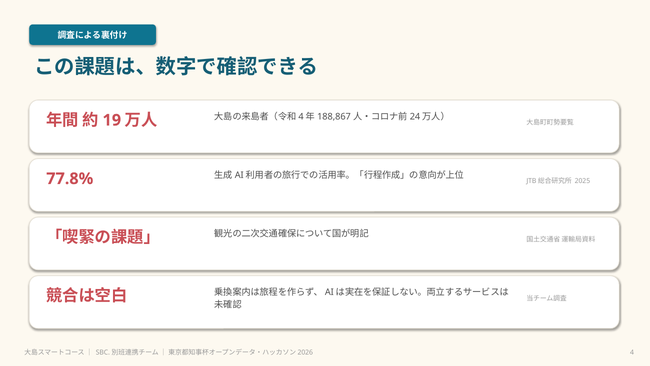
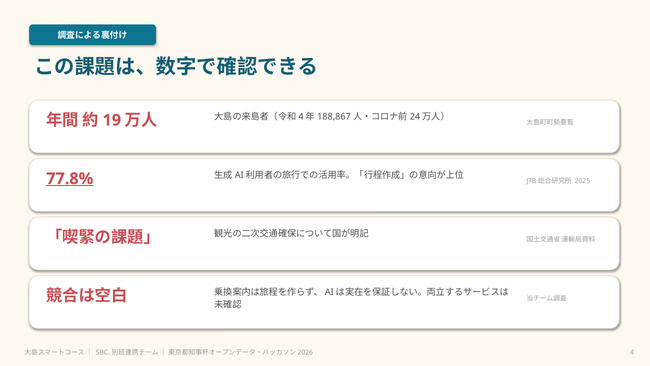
77.8% underline: none -> present
